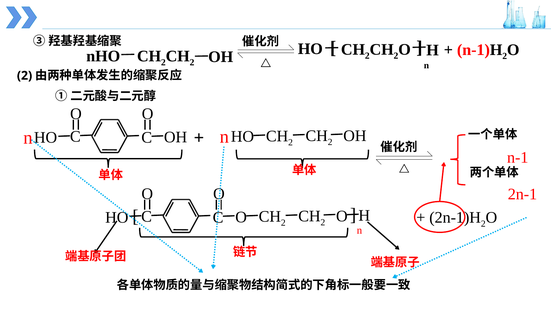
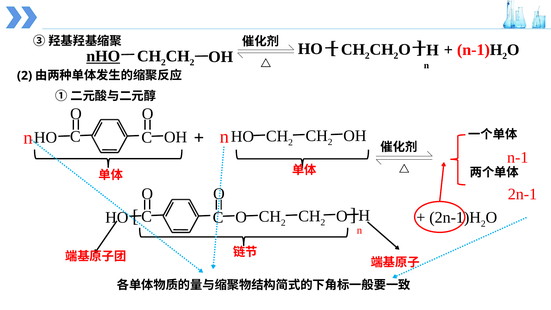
nHO underline: none -> present
